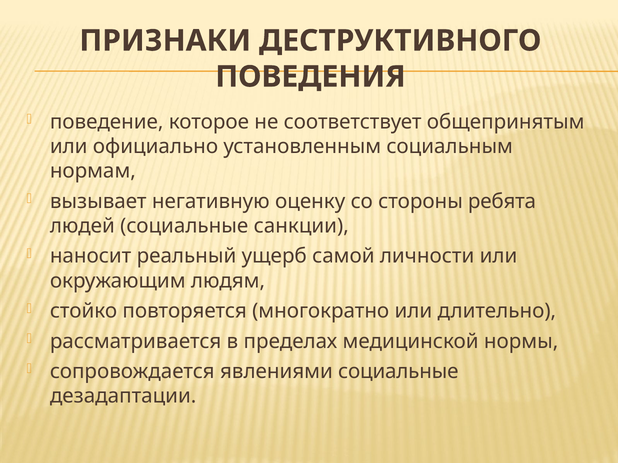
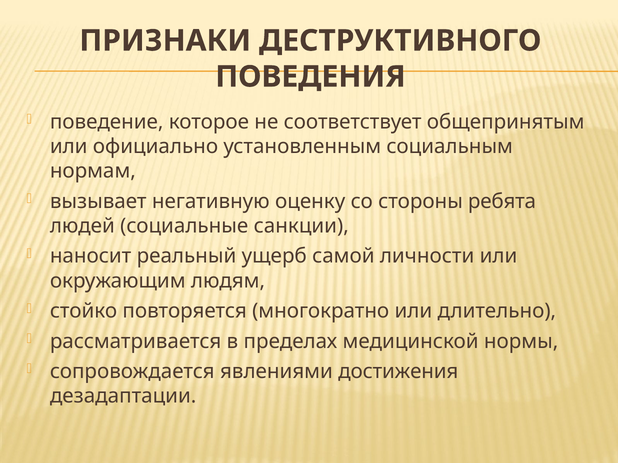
явлениями социальные: социальные -> достижения
